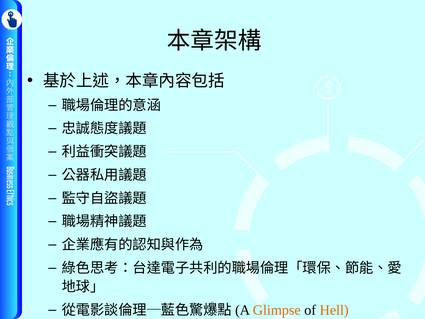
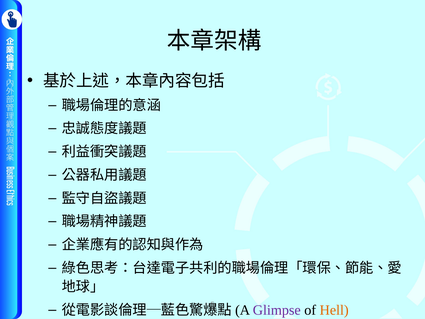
Glimpse colour: orange -> purple
